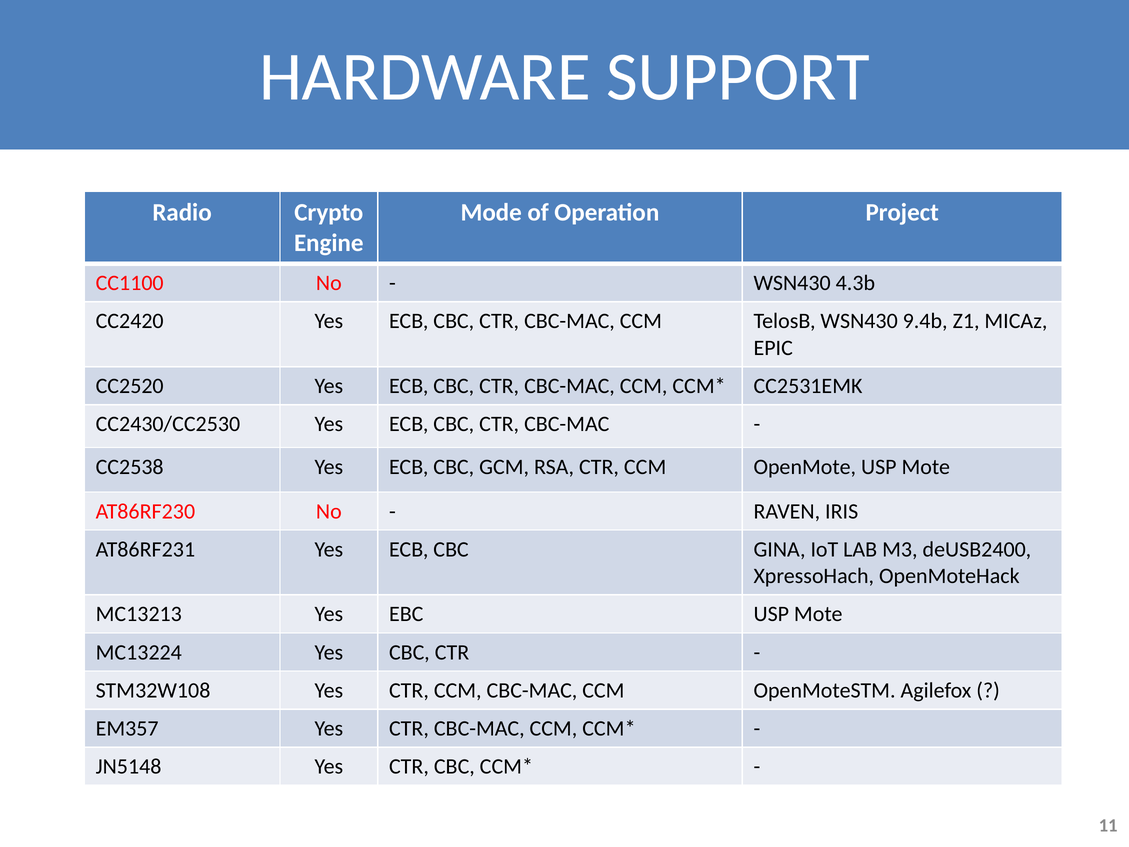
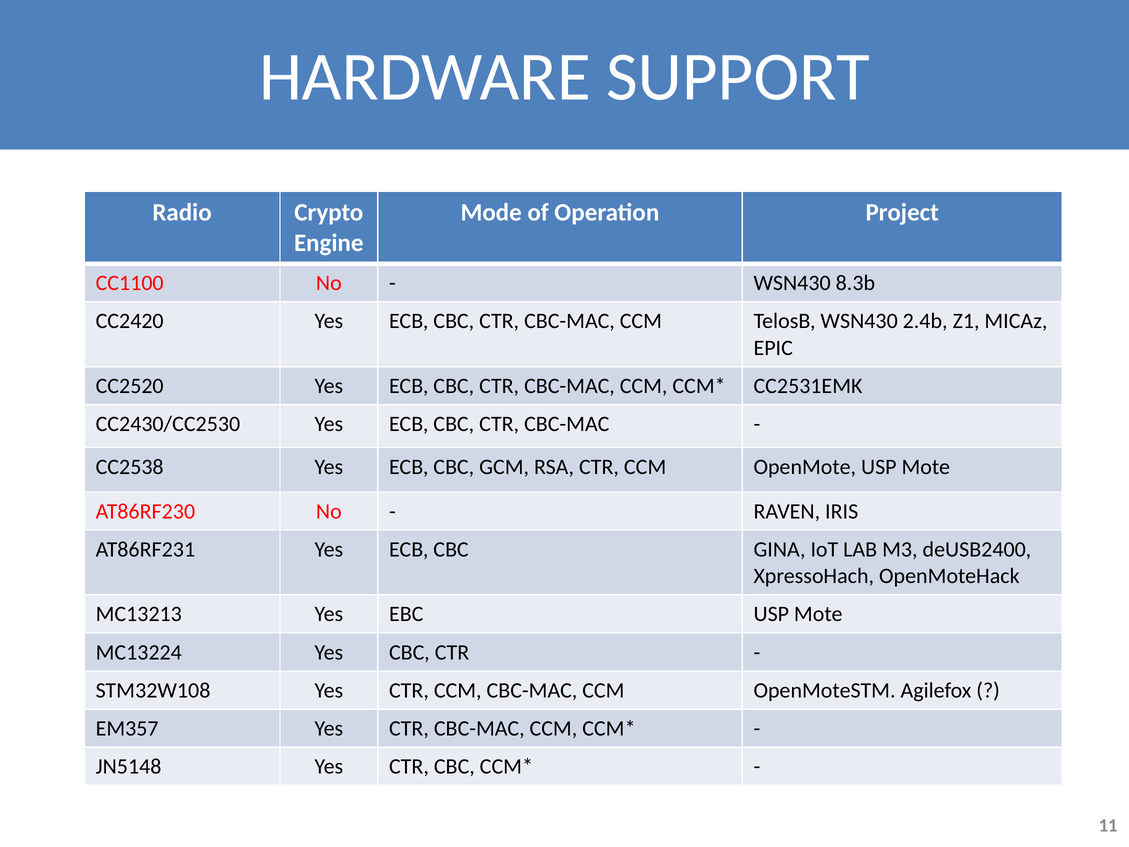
4.3b: 4.3b -> 8.3b
9.4b: 9.4b -> 2.4b
